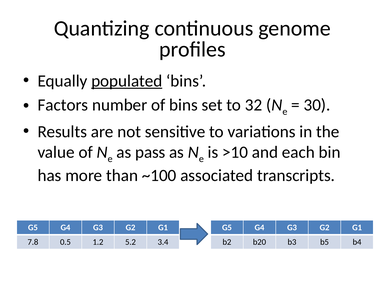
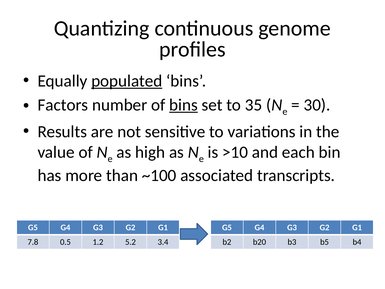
bins at (184, 105) underline: none -> present
32: 32 -> 35
pass: pass -> high
